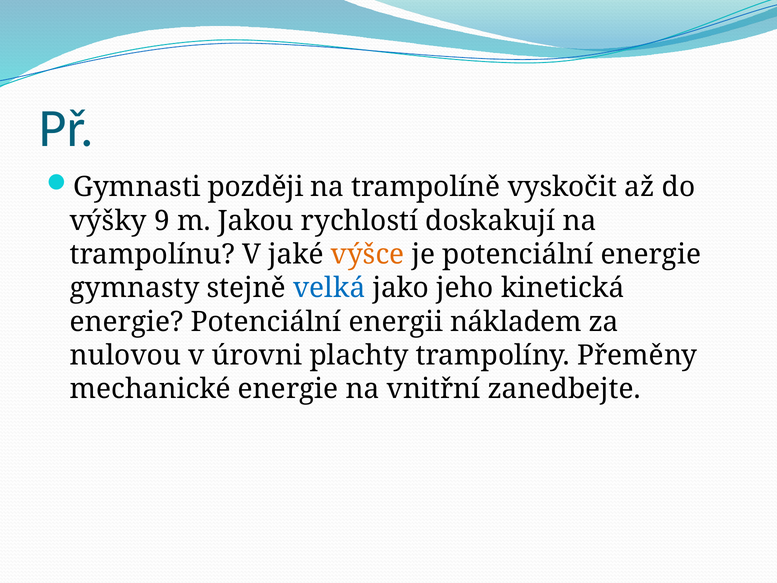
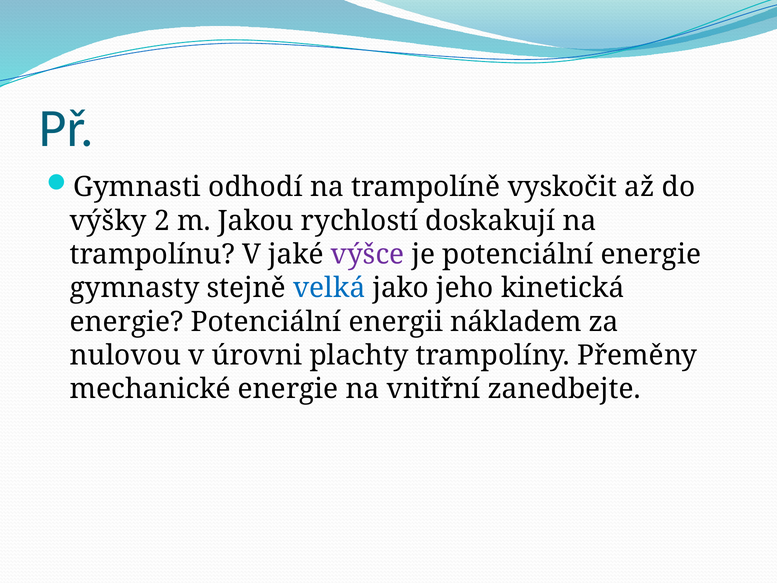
později: později -> odhodí
9: 9 -> 2
výšce colour: orange -> purple
